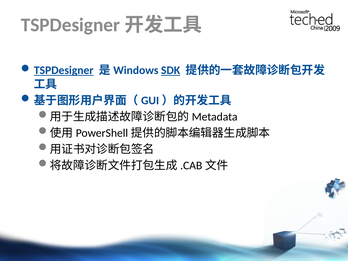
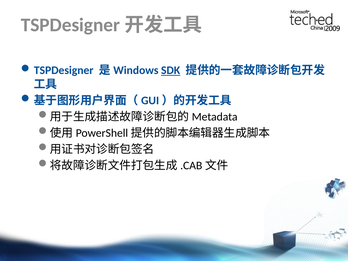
TSPDesigner underline: present -> none
